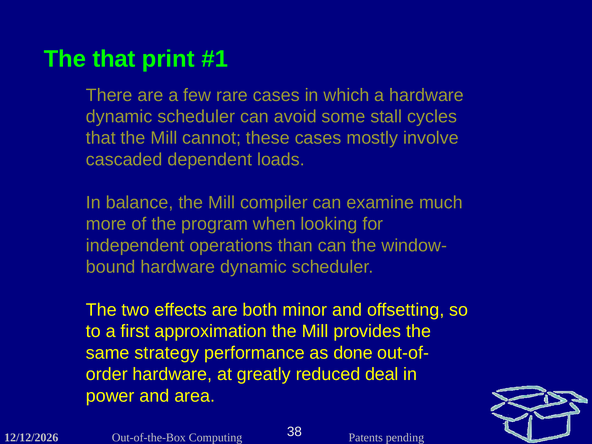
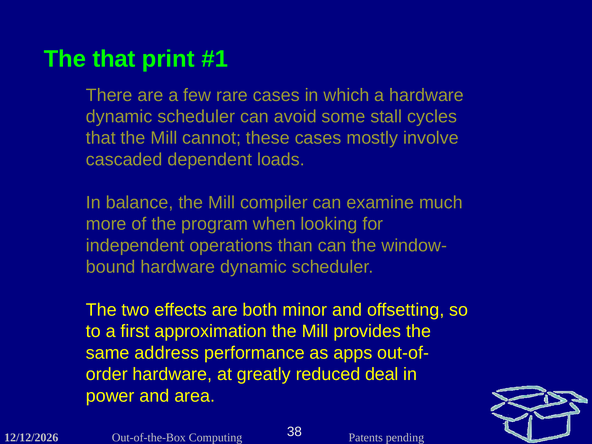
strategy: strategy -> address
done: done -> apps
